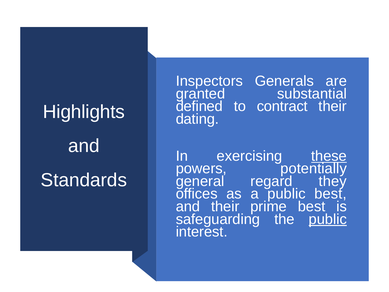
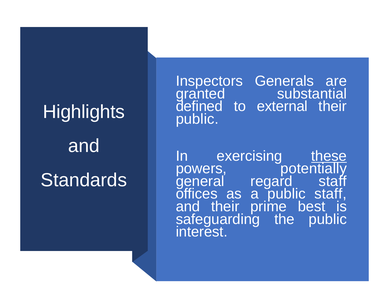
contract: contract -> external
dating at (197, 119): dating -> public
regard they: they -> staff
public best: best -> staff
public at (328, 219) underline: present -> none
